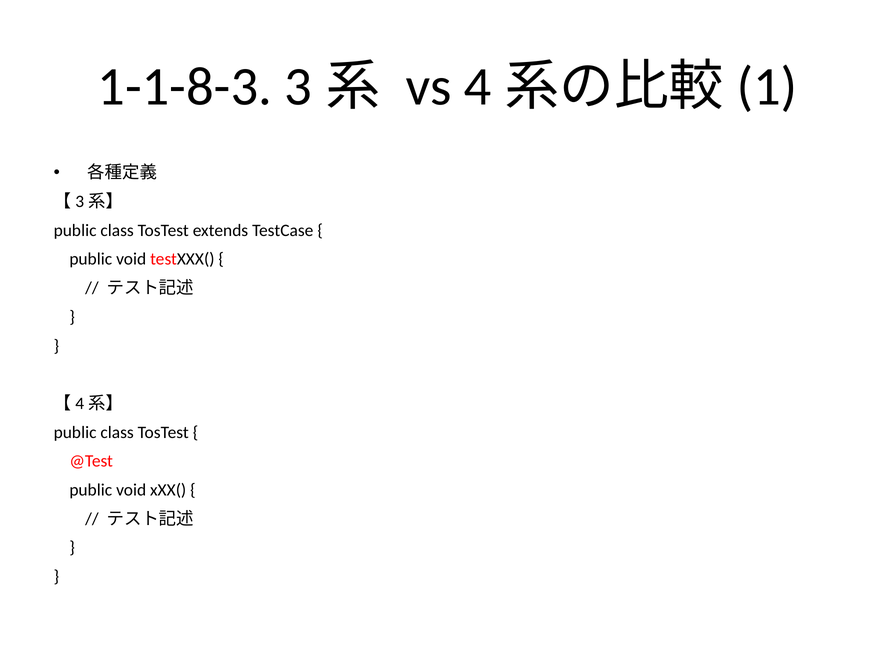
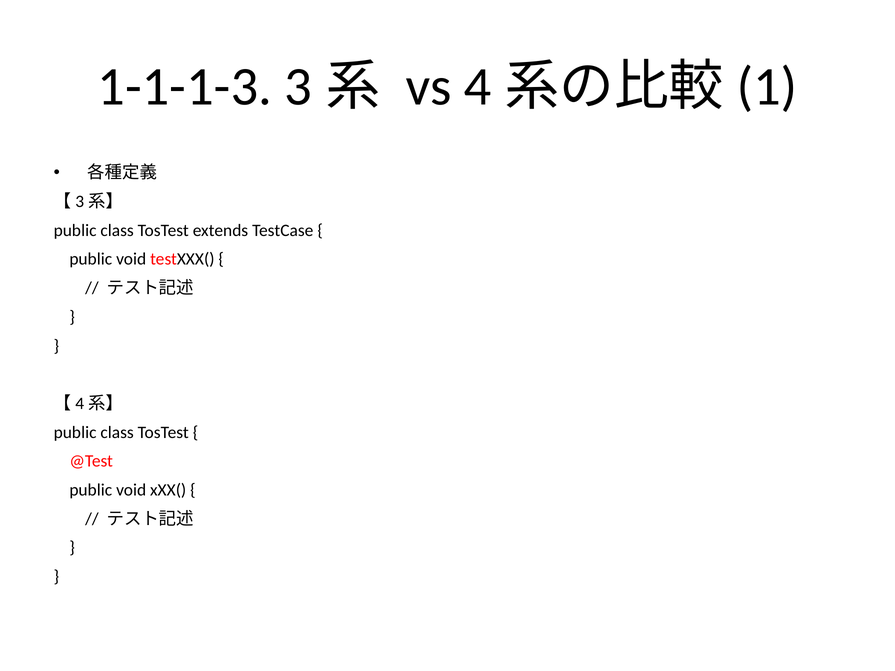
1-1-8-3: 1-1-8-3 -> 1-1-1-3
